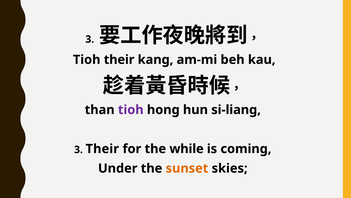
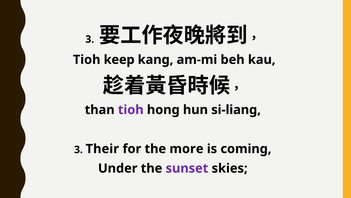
Tioh their: their -> keep
while: while -> more
sunset colour: orange -> purple
